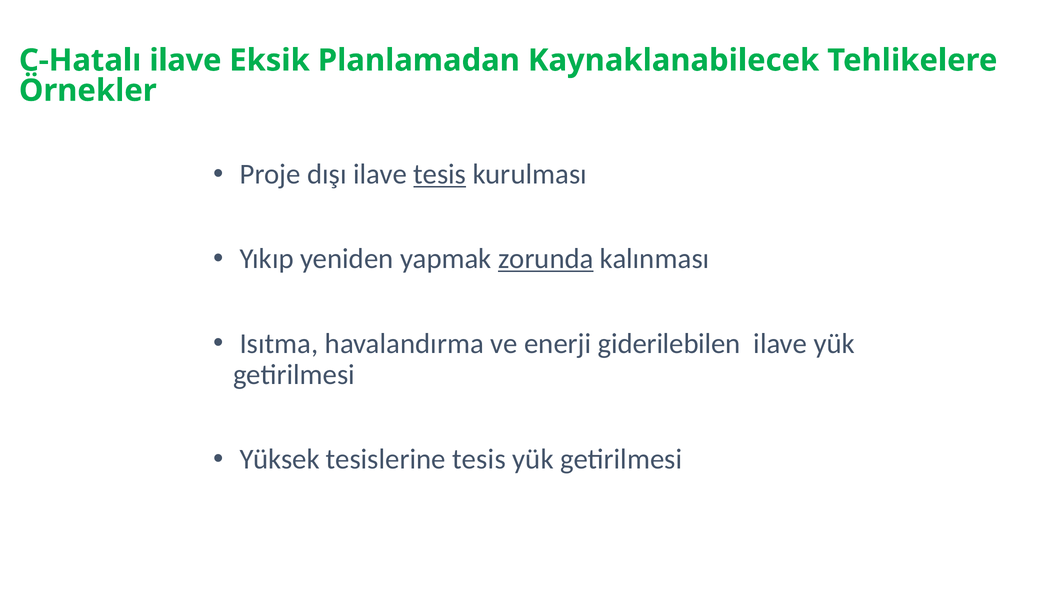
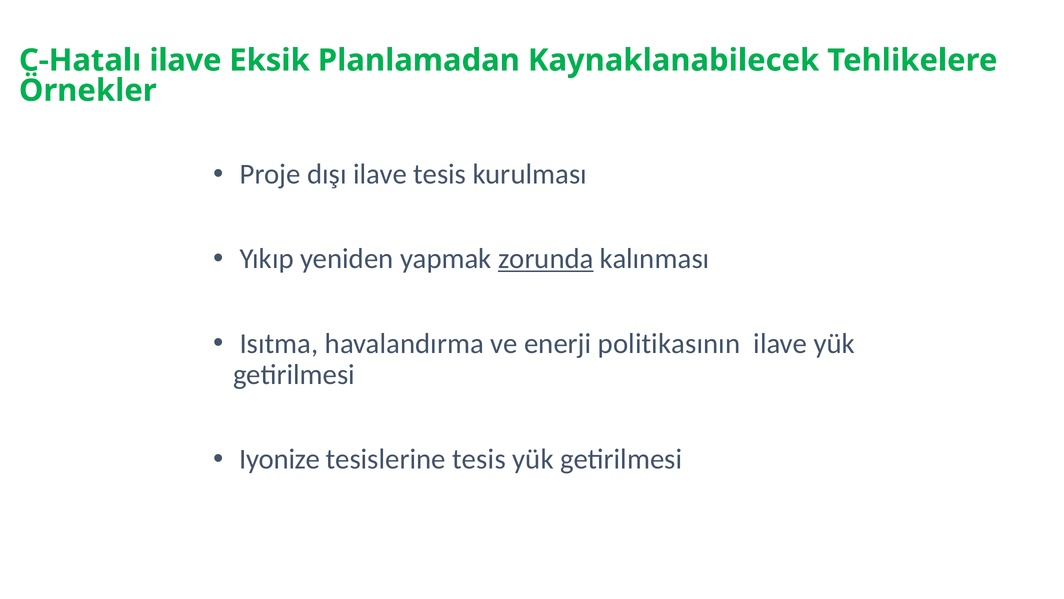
tesis at (440, 174) underline: present -> none
giderilebilen: giderilebilen -> politikasının
Yüksek: Yüksek -> Iyonize
